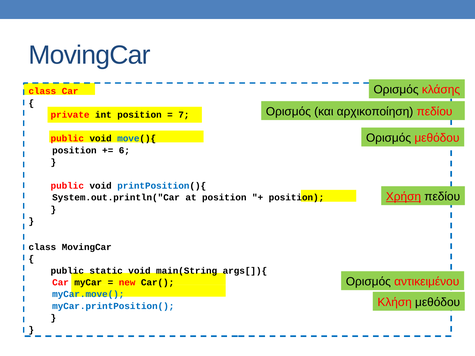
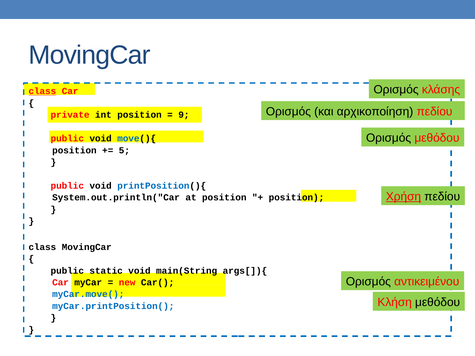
class at (42, 91) underline: none -> present
7: 7 -> 9
6: 6 -> 5
